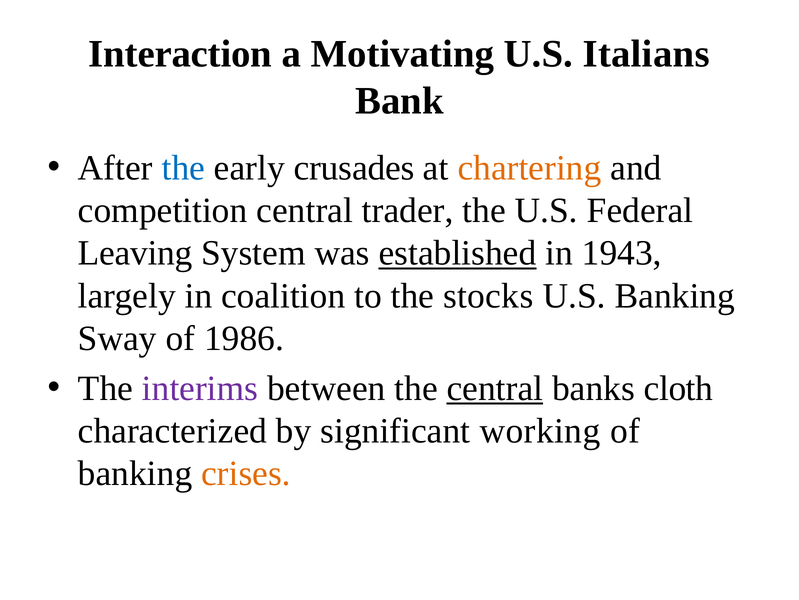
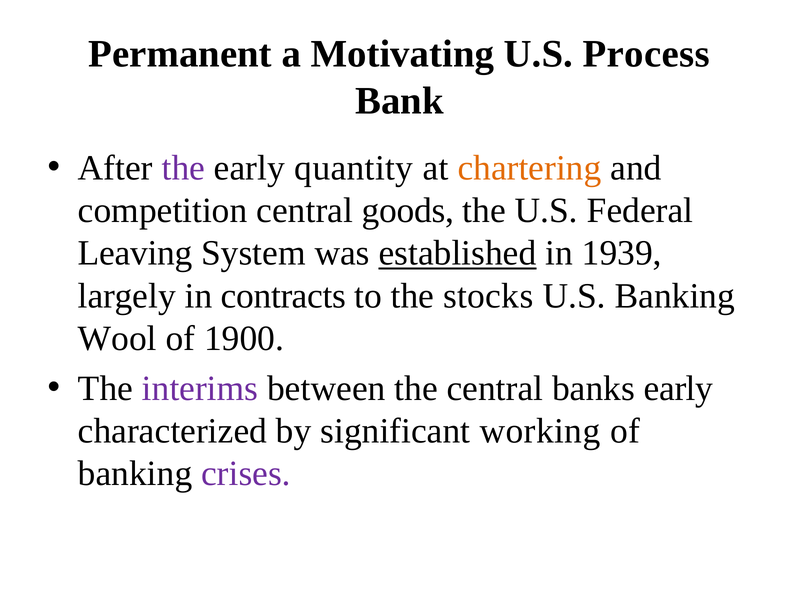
Interaction: Interaction -> Permanent
Italians: Italians -> Process
the at (183, 168) colour: blue -> purple
crusades: crusades -> quantity
trader: trader -> goods
1943: 1943 -> 1939
coalition: coalition -> contracts
Sway: Sway -> Wool
1986: 1986 -> 1900
central at (495, 388) underline: present -> none
banks cloth: cloth -> early
crises colour: orange -> purple
